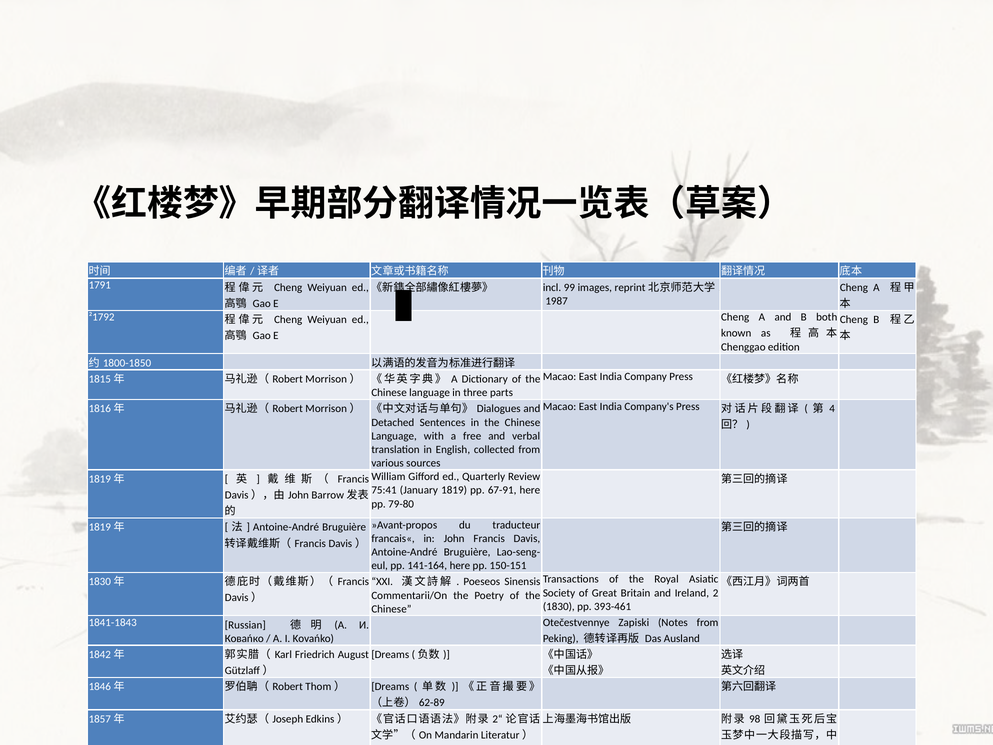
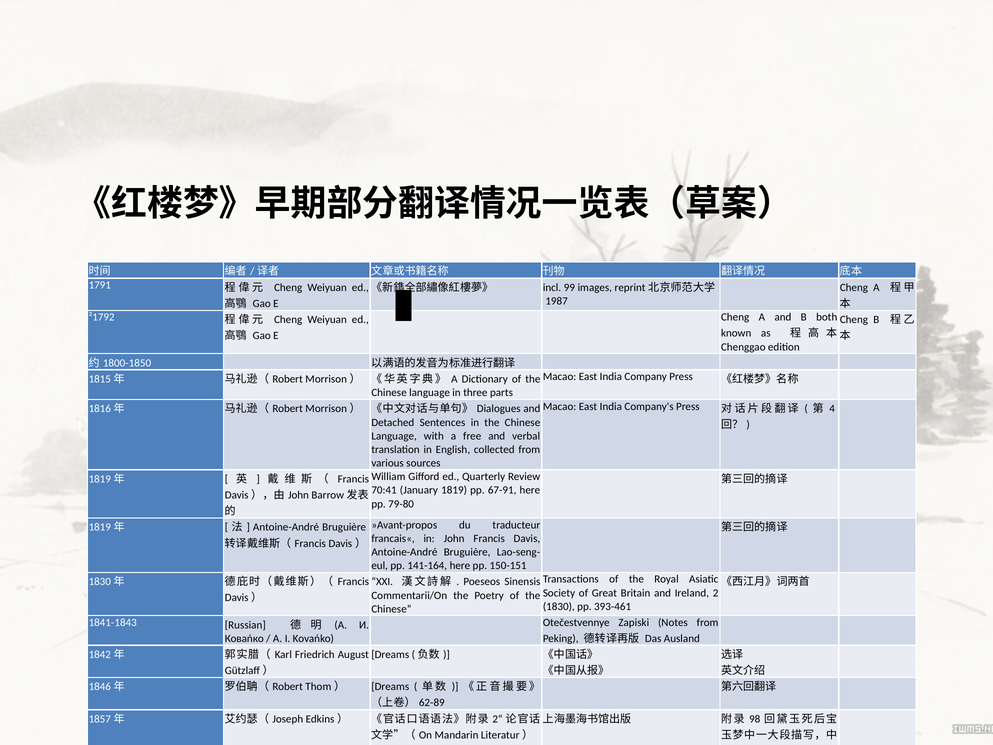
75:41: 75:41 -> 70:41
